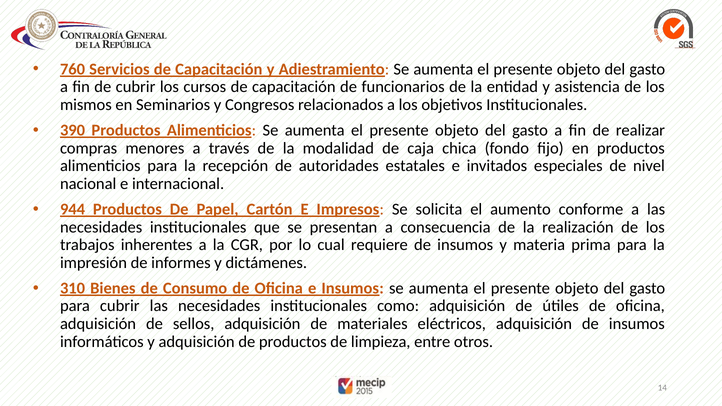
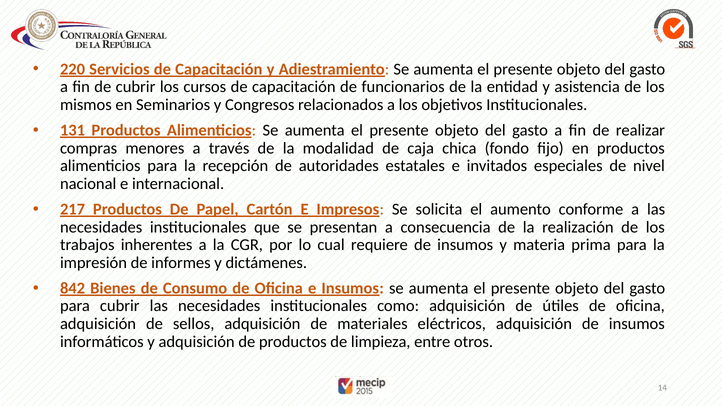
760: 760 -> 220
390: 390 -> 131
944: 944 -> 217
310: 310 -> 842
